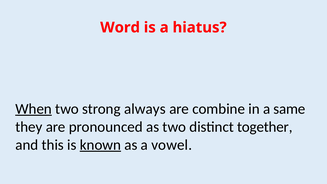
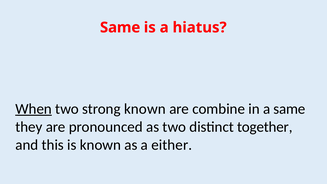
Word at (120, 27): Word -> Same
strong always: always -> known
known at (100, 145) underline: present -> none
vowel: vowel -> either
